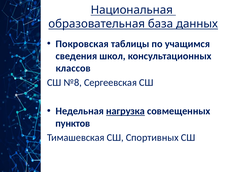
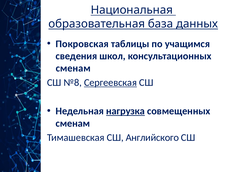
классов at (73, 68): классов -> сменам
Сергеевская underline: none -> present
пунктов at (73, 123): пунктов -> сменам
Спортивных: Спортивных -> Английского
